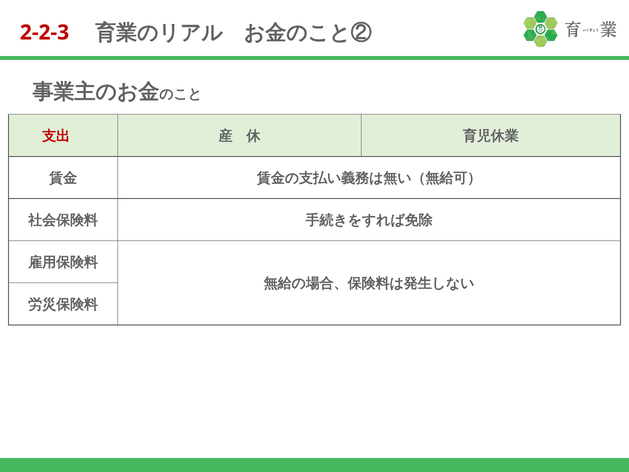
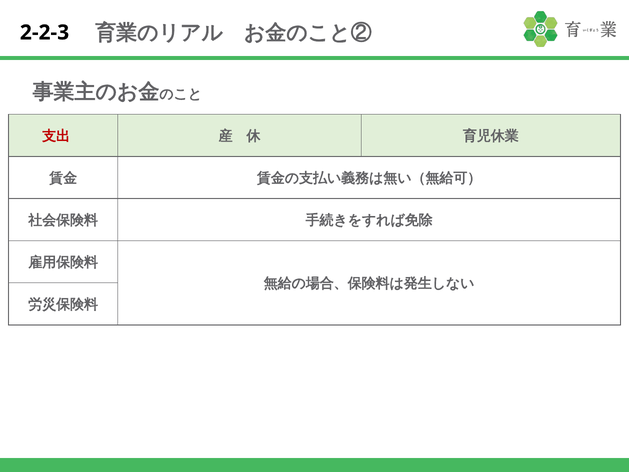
2-2-3 colour: red -> black
